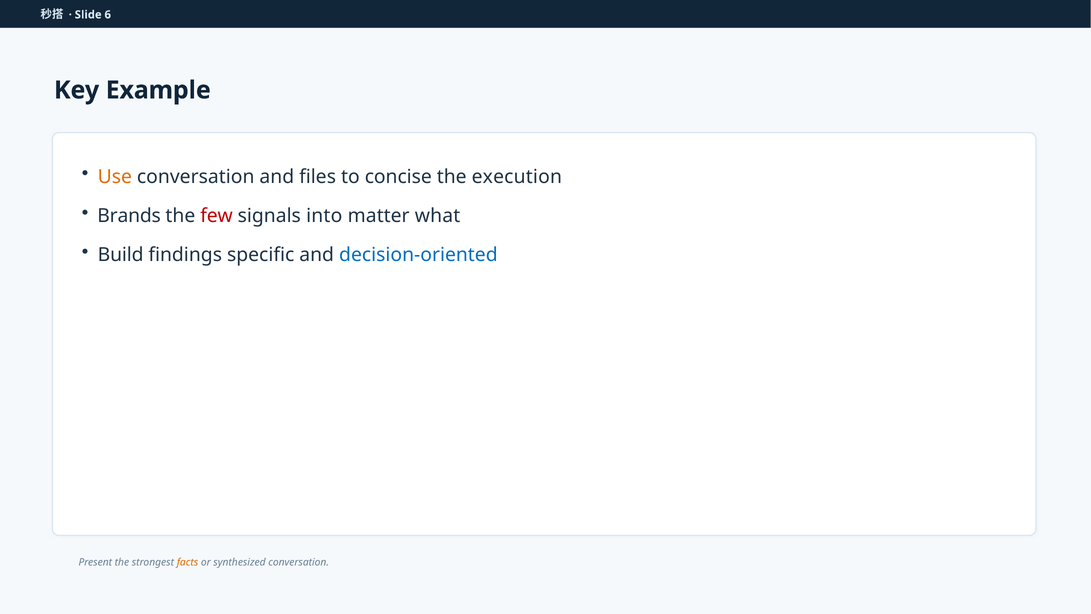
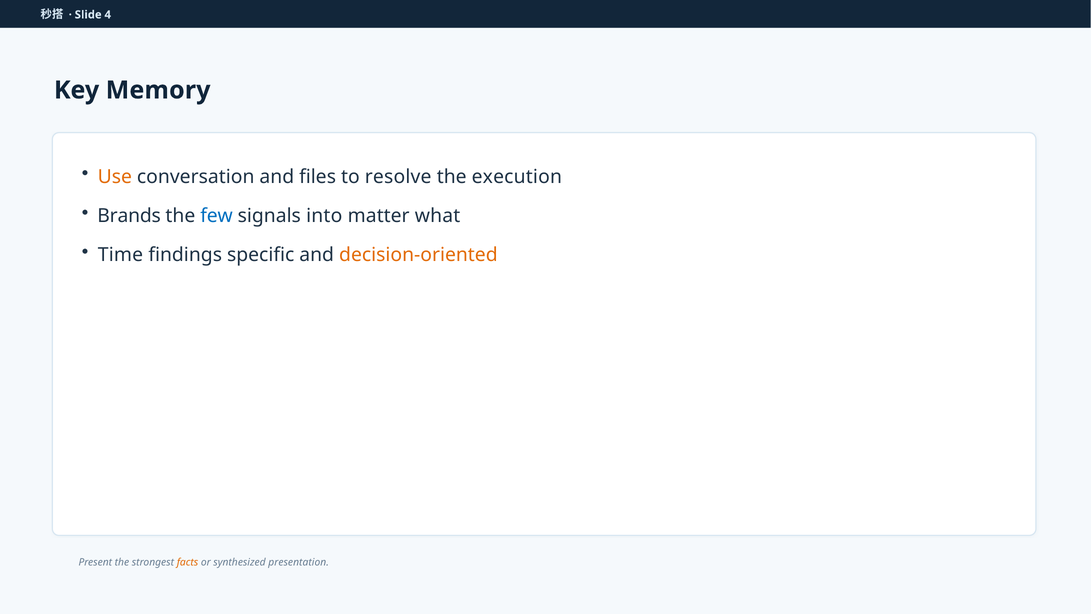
6: 6 -> 4
Example: Example -> Memory
concise: concise -> resolve
few colour: red -> blue
Build: Build -> Time
decision-oriented colour: blue -> orange
synthesized conversation: conversation -> presentation
